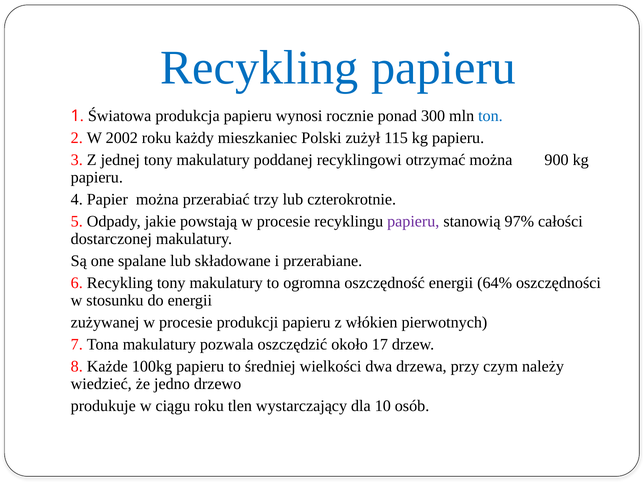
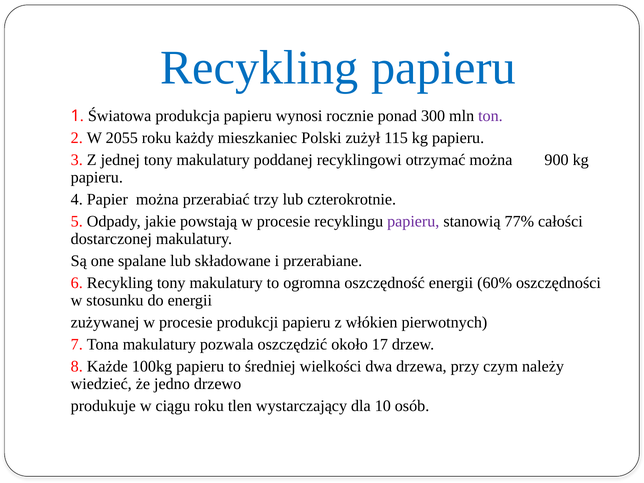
ton colour: blue -> purple
2002: 2002 -> 2055
97%: 97% -> 77%
64%: 64% -> 60%
